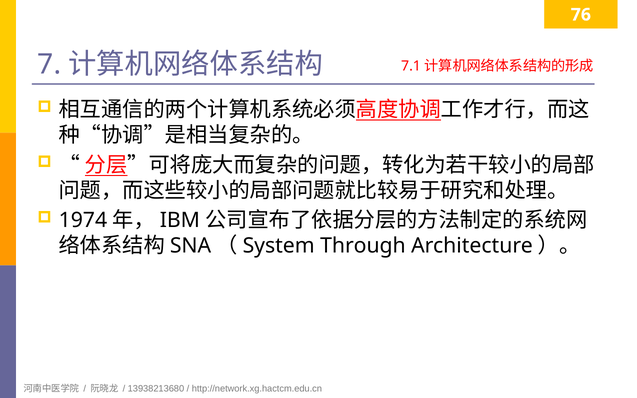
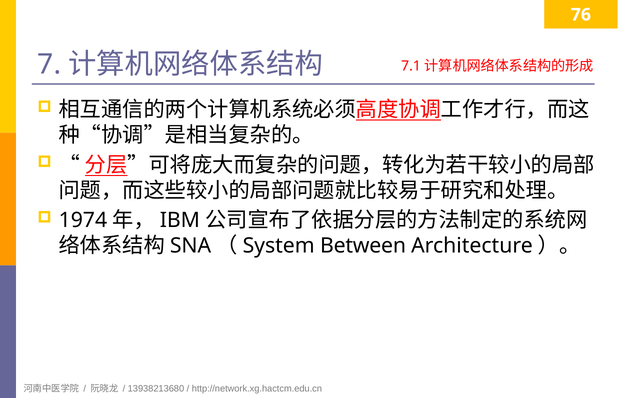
Through: Through -> Between
